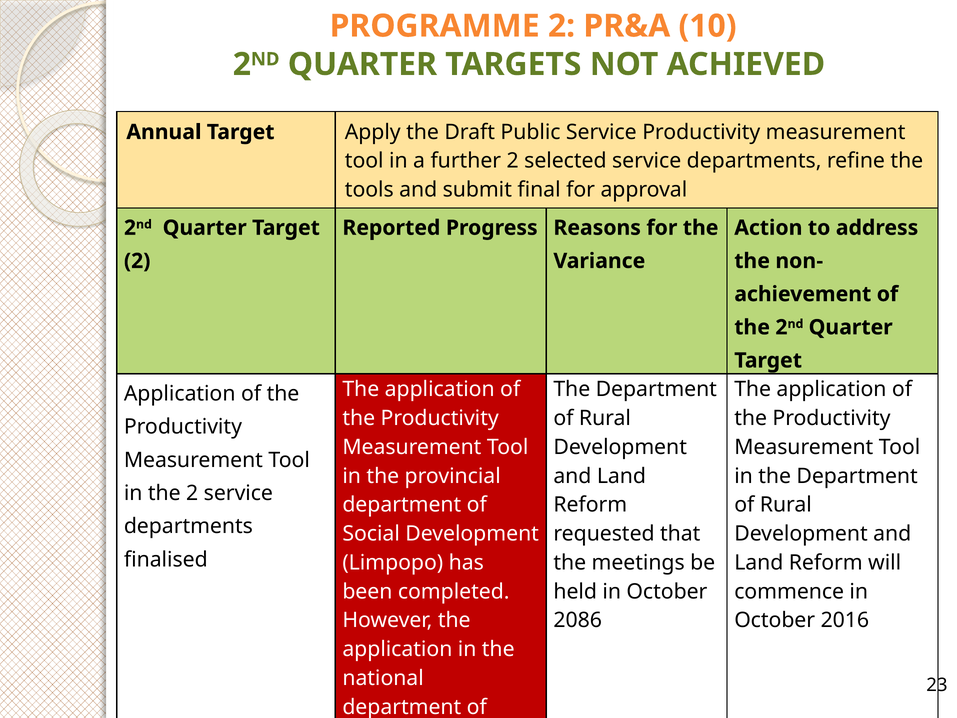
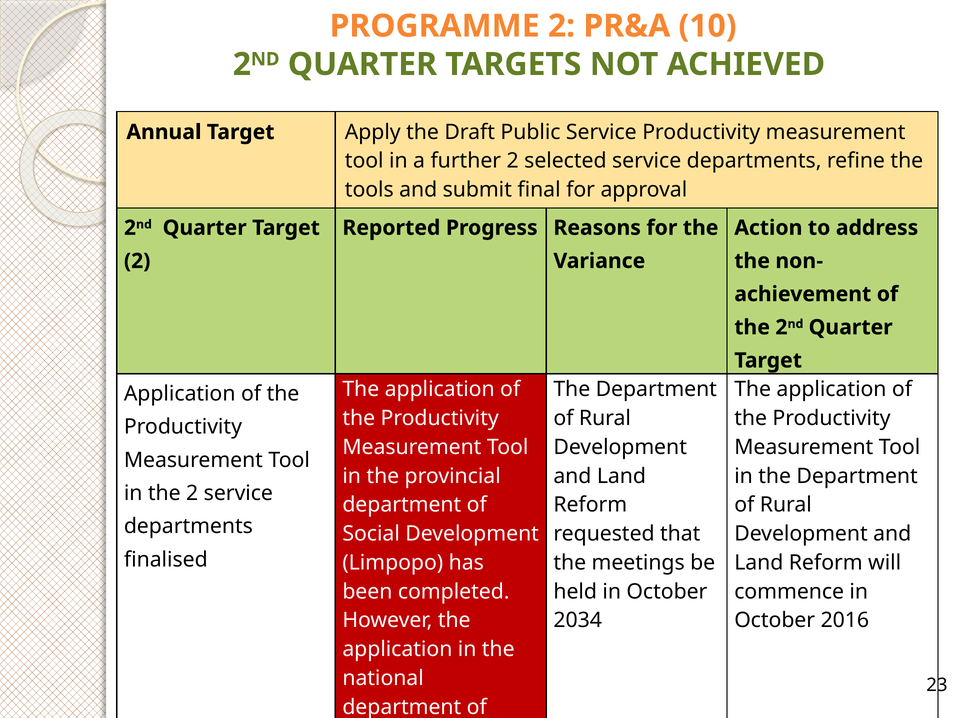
2086: 2086 -> 2034
